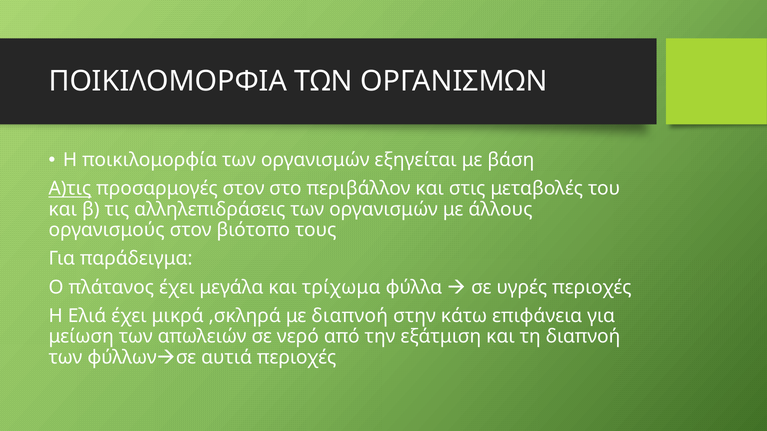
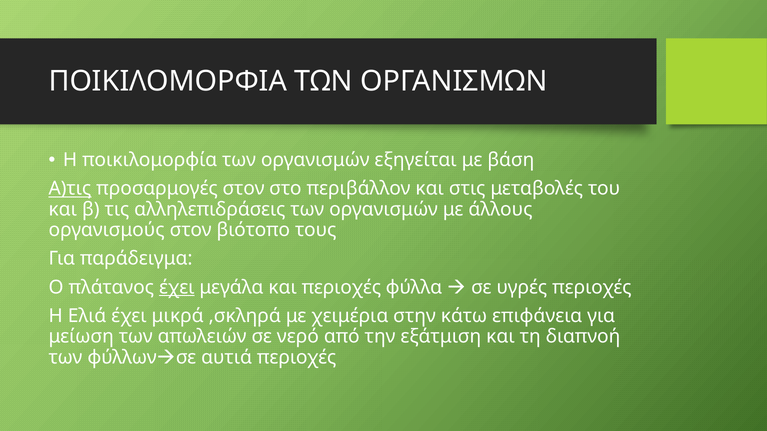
έχει at (177, 288) underline: none -> present
και τρίχωμα: τρίχωμα -> περιοχές
με διαπνοή: διαπνοή -> χειμέρια
